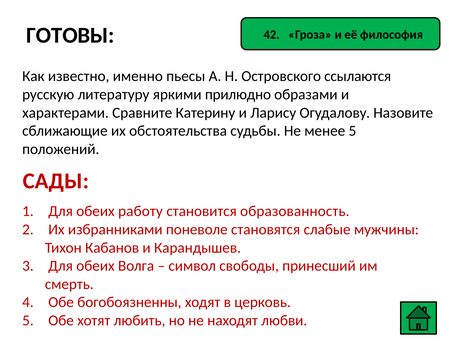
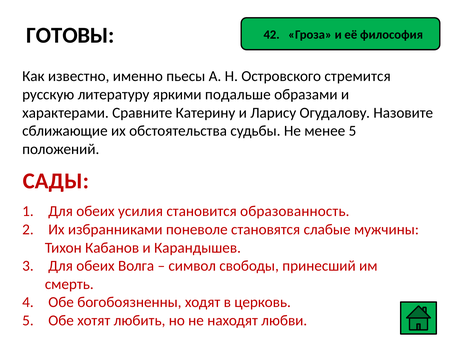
ссылаются: ссылаются -> стремится
прилюдно: прилюдно -> подальше
работу: работу -> усилия
